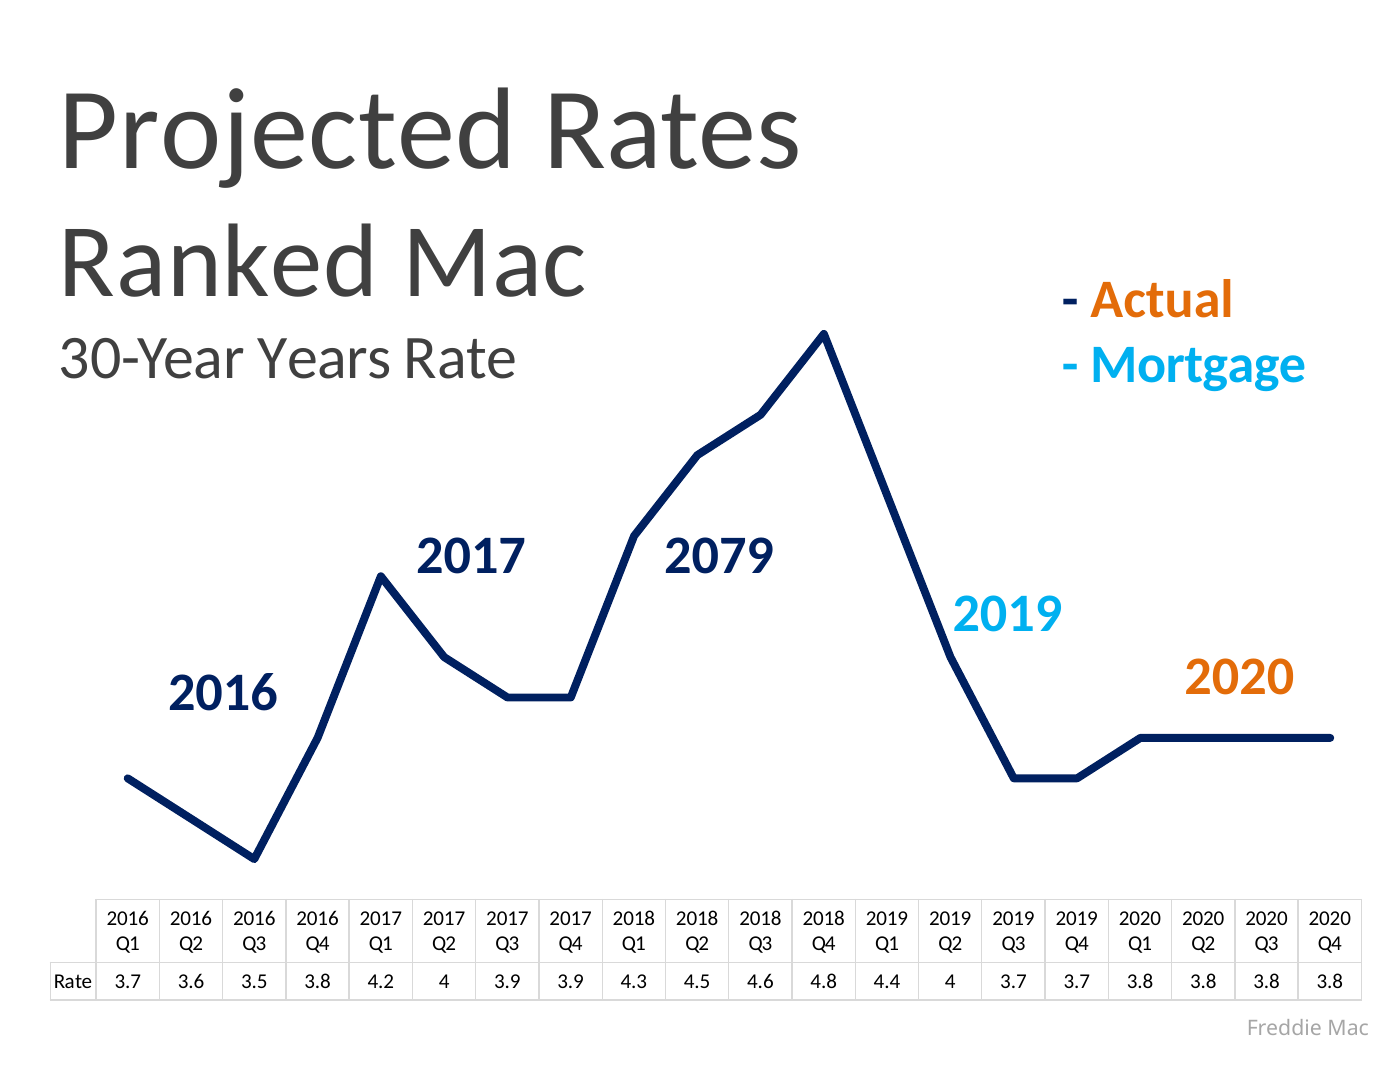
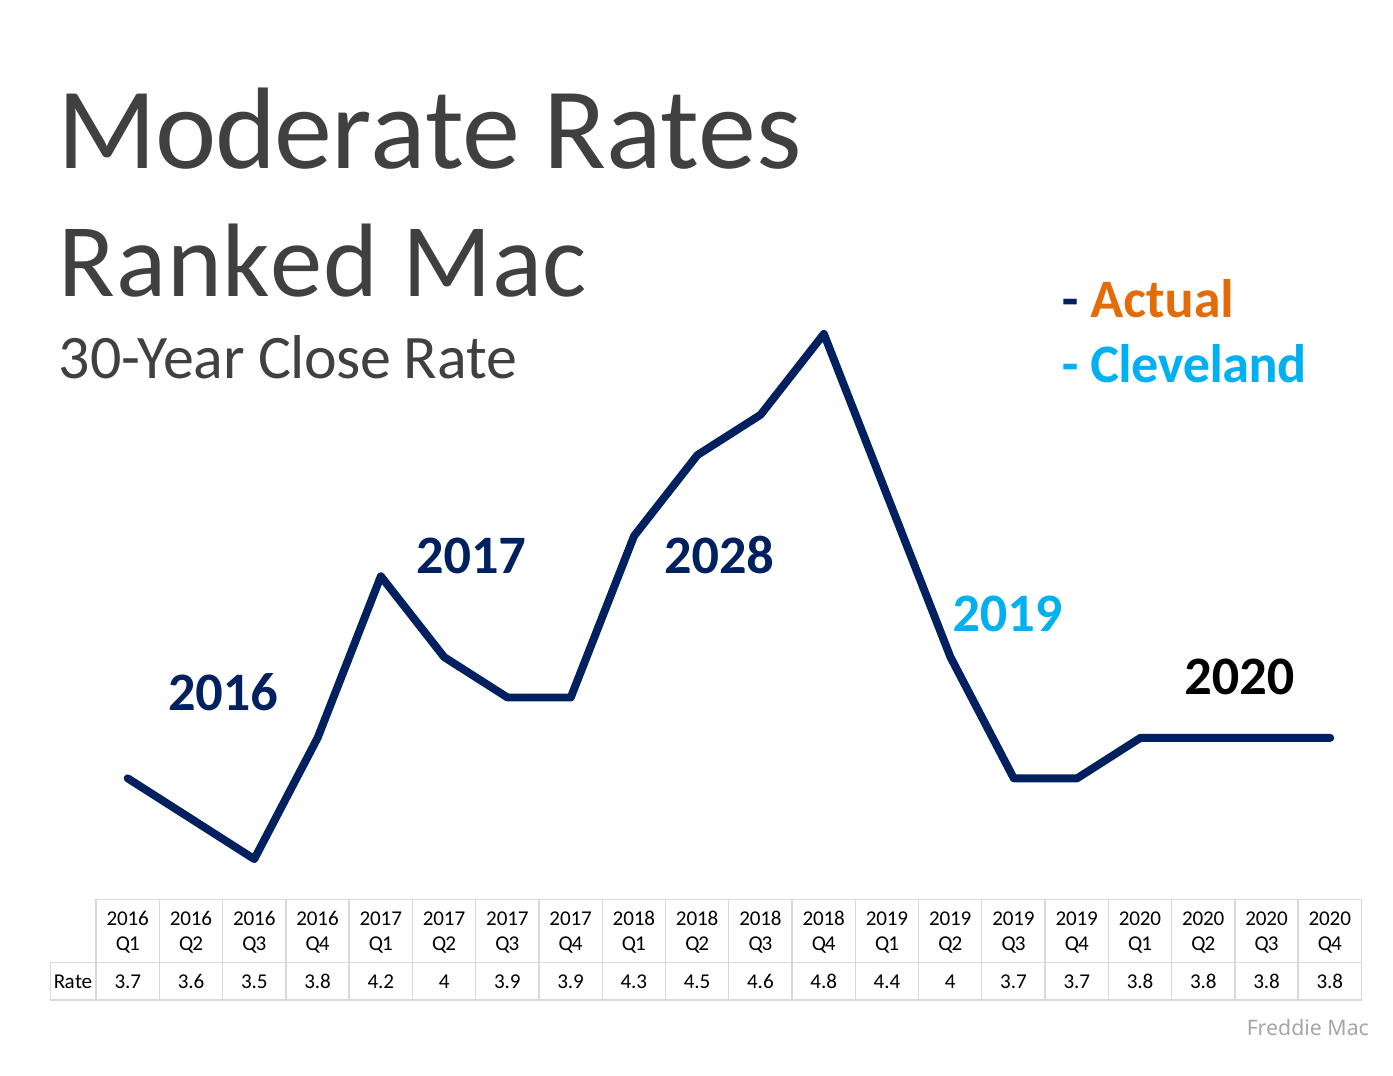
Projected: Projected -> Moderate
Years: Years -> Close
Mortgage: Mortgage -> Cleveland
2079: 2079 -> 2028
2020 at (1239, 677) colour: orange -> black
